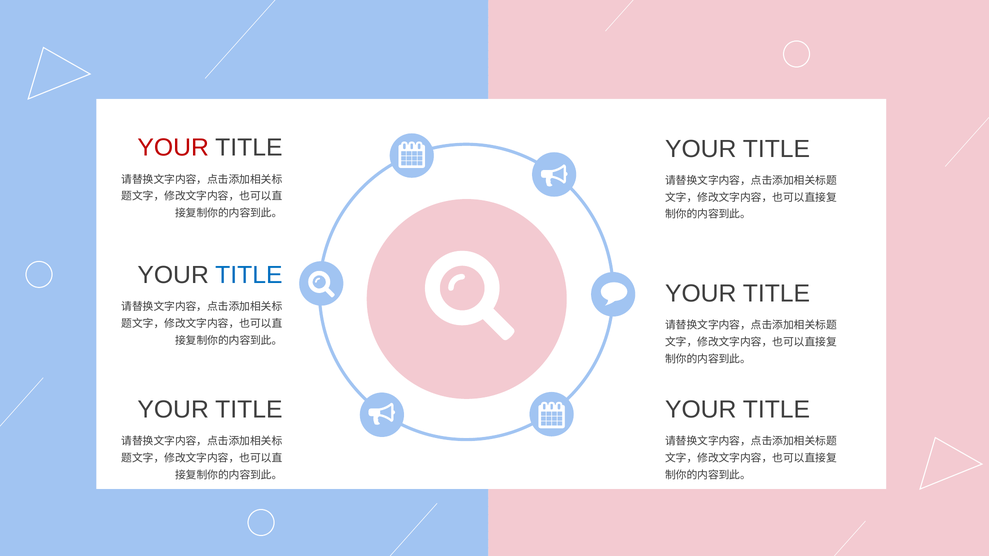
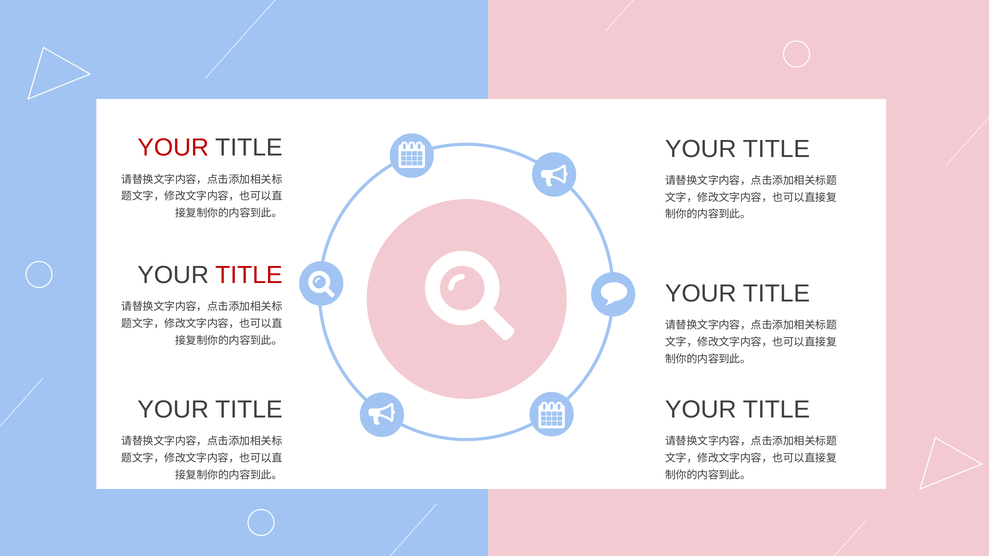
TITLE at (249, 275) colour: blue -> red
